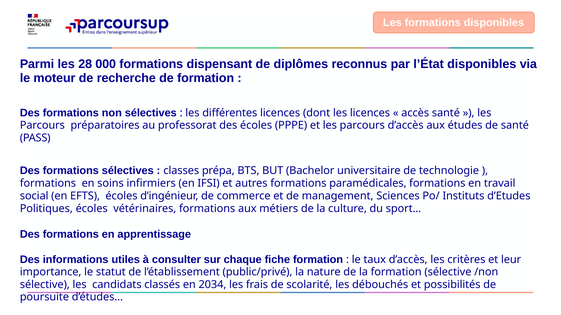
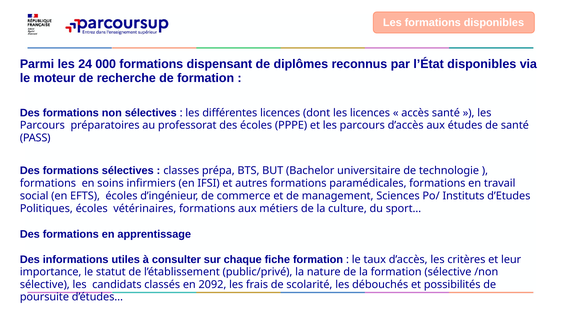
28: 28 -> 24
2034: 2034 -> 2092
